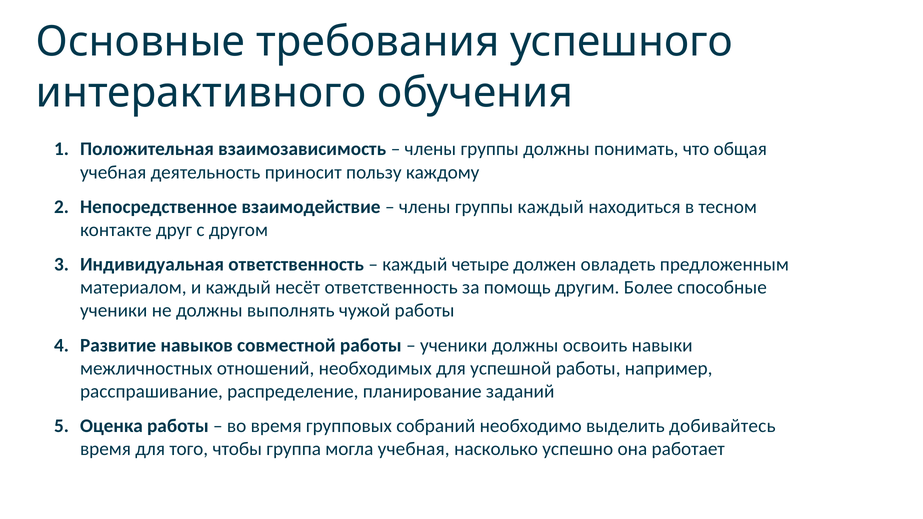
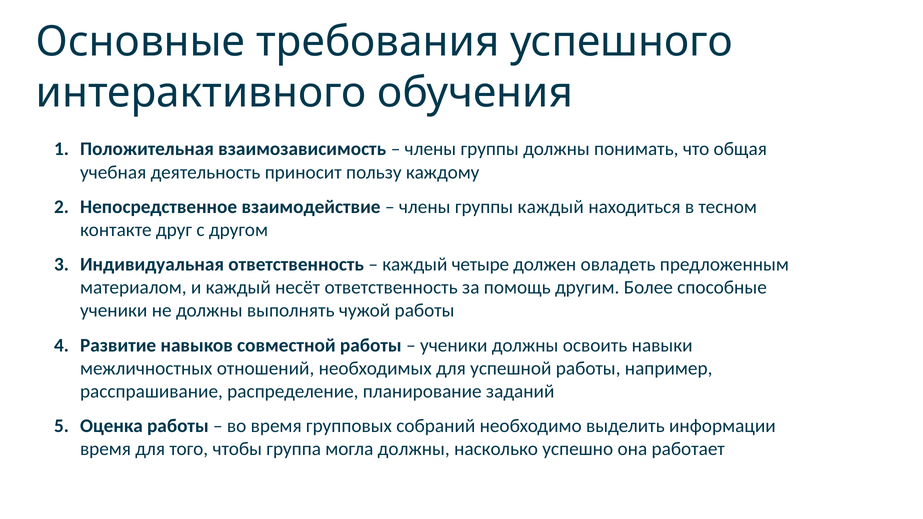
добивайтесь: добивайтесь -> информации
могла учебная: учебная -> должны
